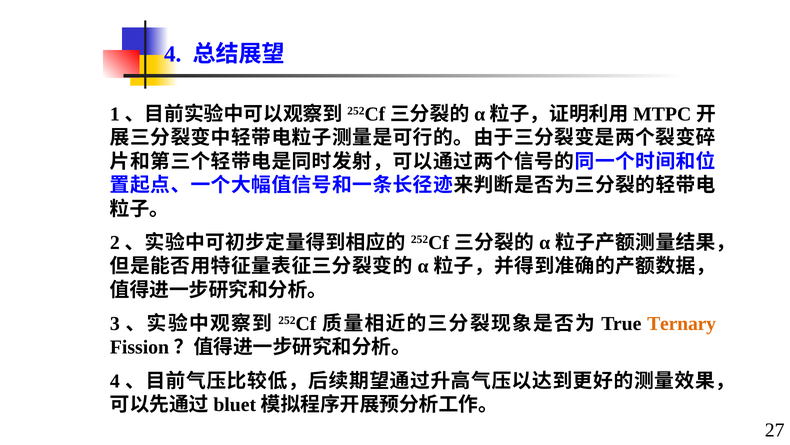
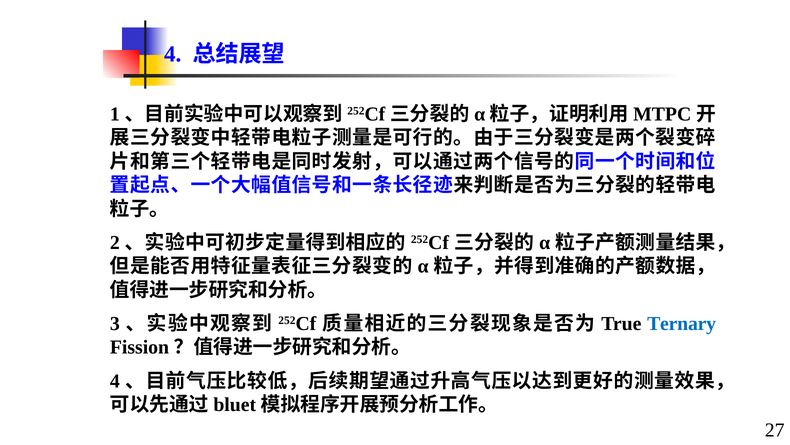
Ternary colour: orange -> blue
